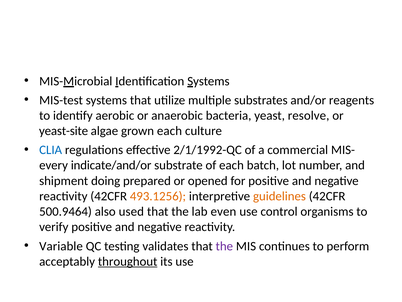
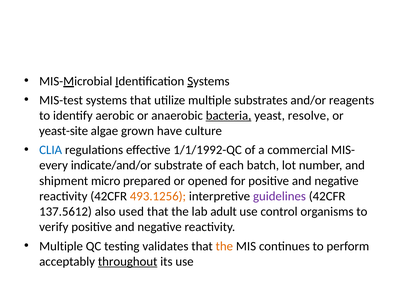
bacteria underline: none -> present
grown each: each -> have
2/1/1992-QC: 2/1/1992-QC -> 1/1/1992-QC
doing: doing -> micro
guidelines colour: orange -> purple
500.9464: 500.9464 -> 137.5612
even: even -> adult
Variable at (61, 246): Variable -> Multiple
the at (224, 246) colour: purple -> orange
